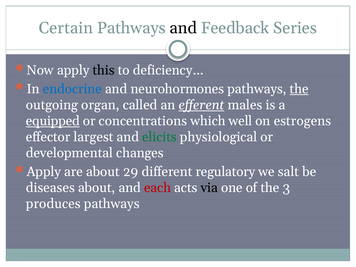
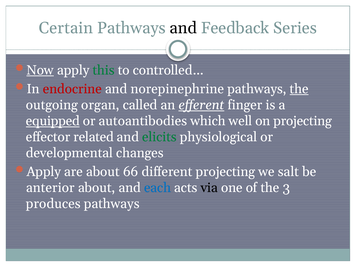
Now underline: none -> present
this colour: black -> green
deficiency…: deficiency… -> controlled…
endocrine colour: blue -> red
neurohormones: neurohormones -> norepinephrine
males: males -> finger
concentrations: concentrations -> autoantibodies
on estrogens: estrogens -> projecting
largest: largest -> related
29: 29 -> 66
different regulatory: regulatory -> projecting
diseases: diseases -> anterior
each colour: red -> blue
